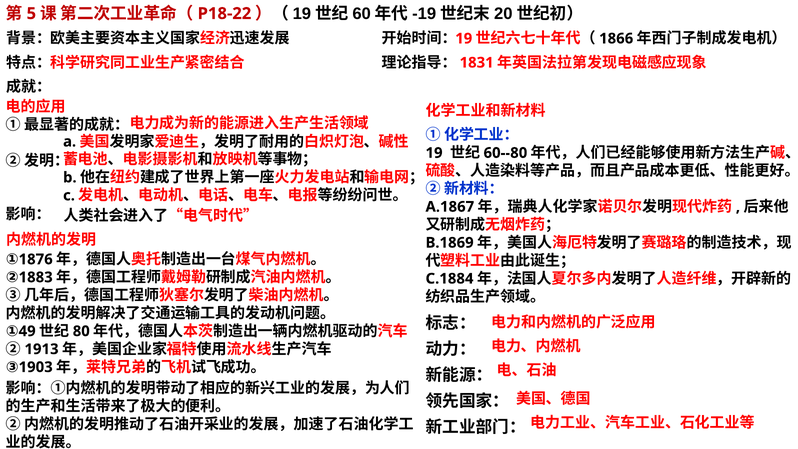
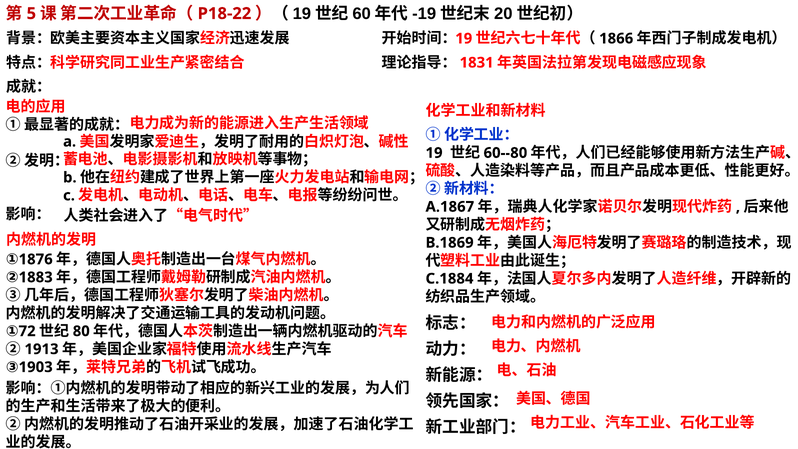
49: 49 -> 72
